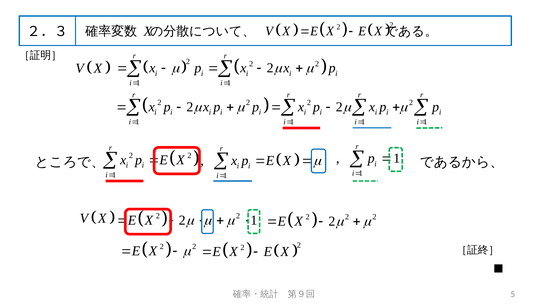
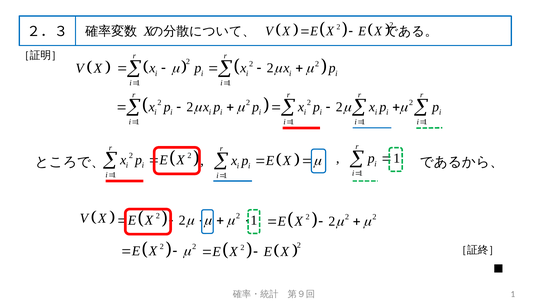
5 at (513, 294): 5 -> 1
